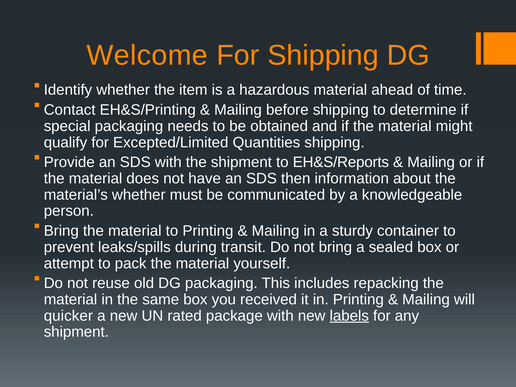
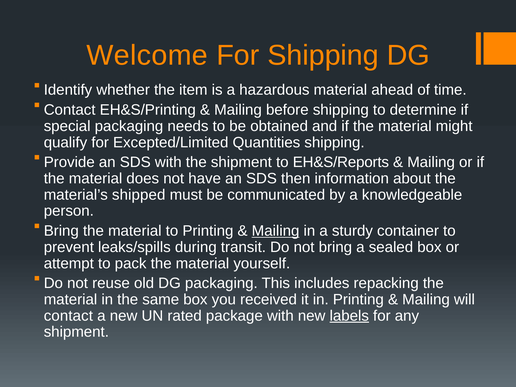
material’s whether: whether -> shipped
Mailing at (276, 231) underline: none -> present
quicker at (68, 316): quicker -> contact
